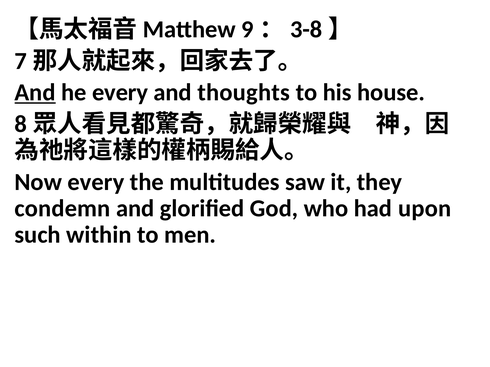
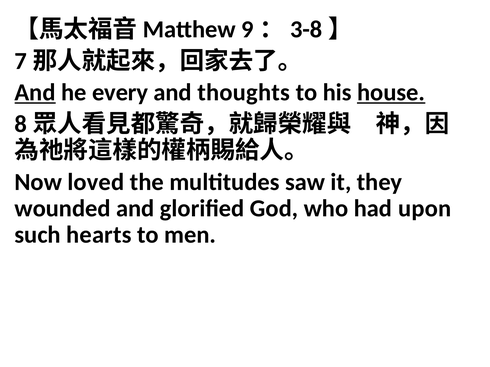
house underline: none -> present
Now every: every -> loved
condemn: condemn -> wounded
within: within -> hearts
